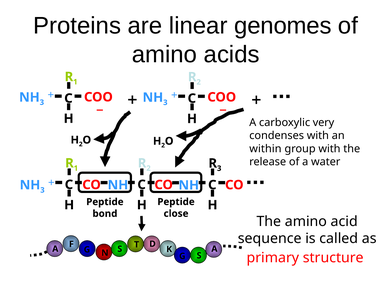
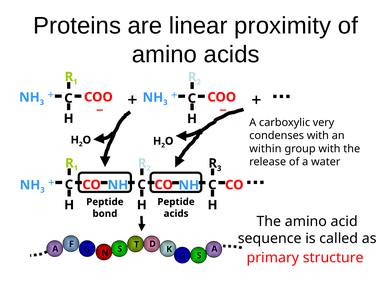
genomes: genomes -> proximity
close at (176, 214): close -> acids
